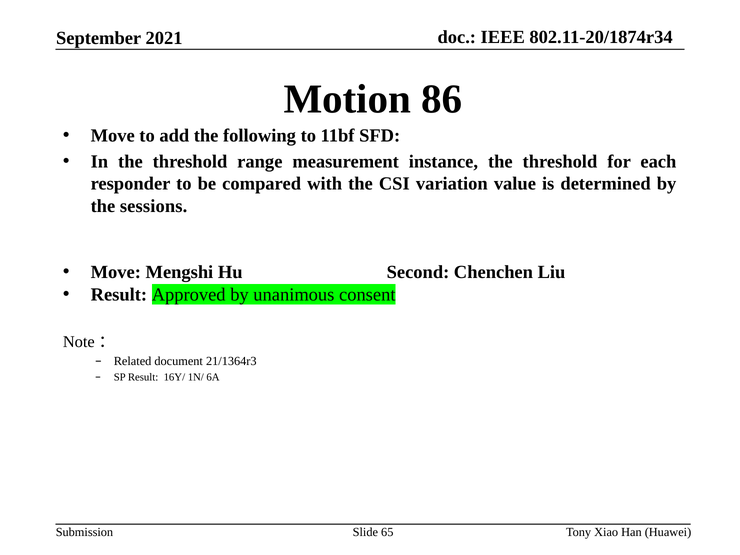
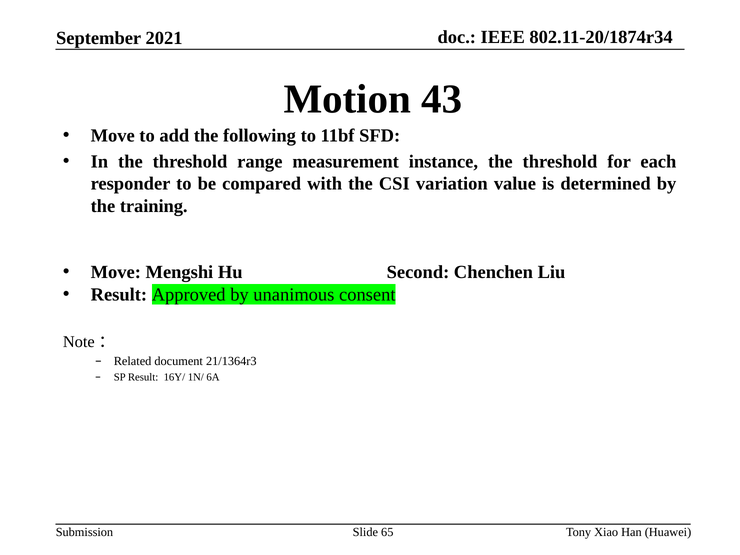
86: 86 -> 43
sessions: sessions -> training
